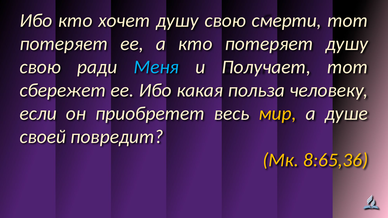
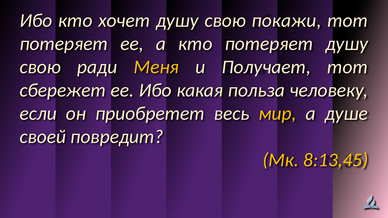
смерти: смерти -> покажи
Меня colour: light blue -> yellow
8:65,36: 8:65,36 -> 8:13,45
